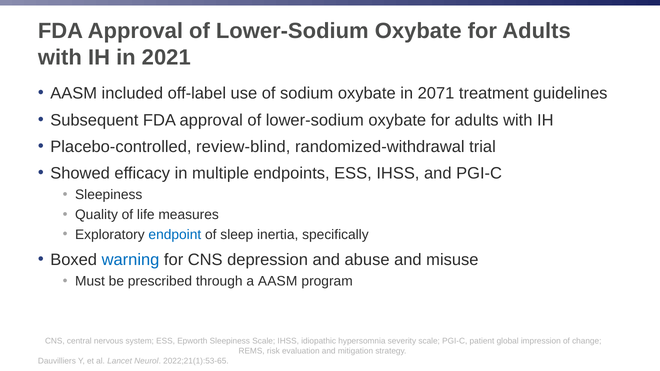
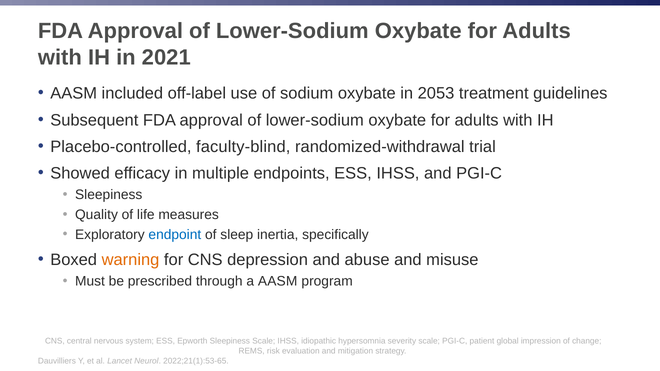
2071: 2071 -> 2053
review-blind: review-blind -> faculty-blind
warning colour: blue -> orange
